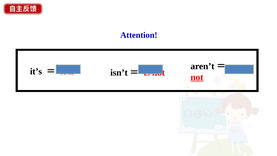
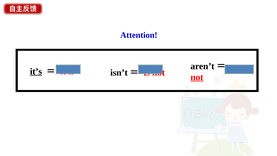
it’s underline: none -> present
